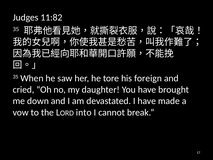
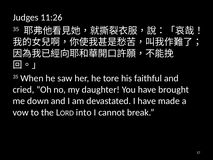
11:82: 11:82 -> 11:26
foreign: foreign -> faithful
